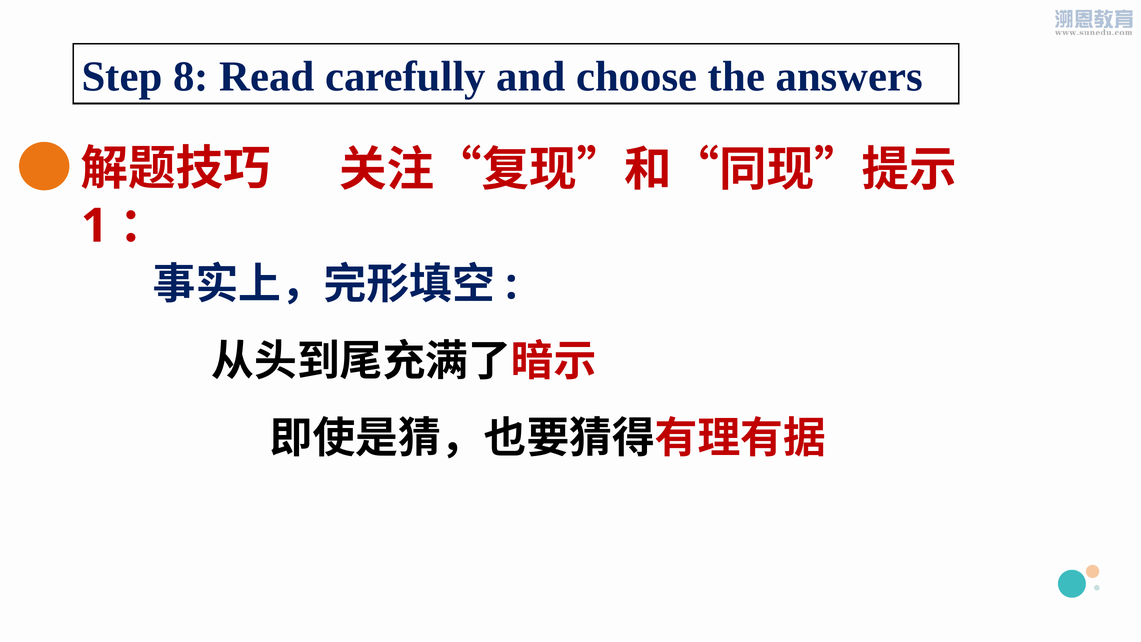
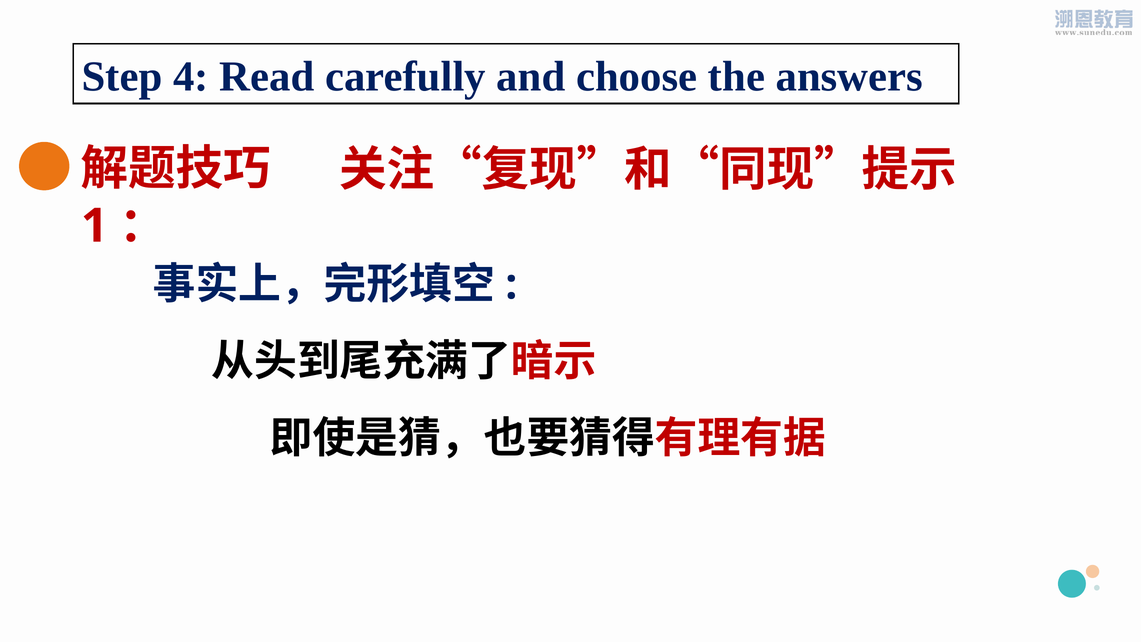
8: 8 -> 4
